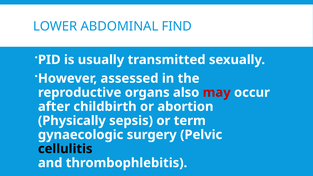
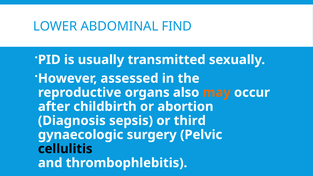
may colour: red -> orange
Physically: Physically -> Diagnosis
term: term -> third
